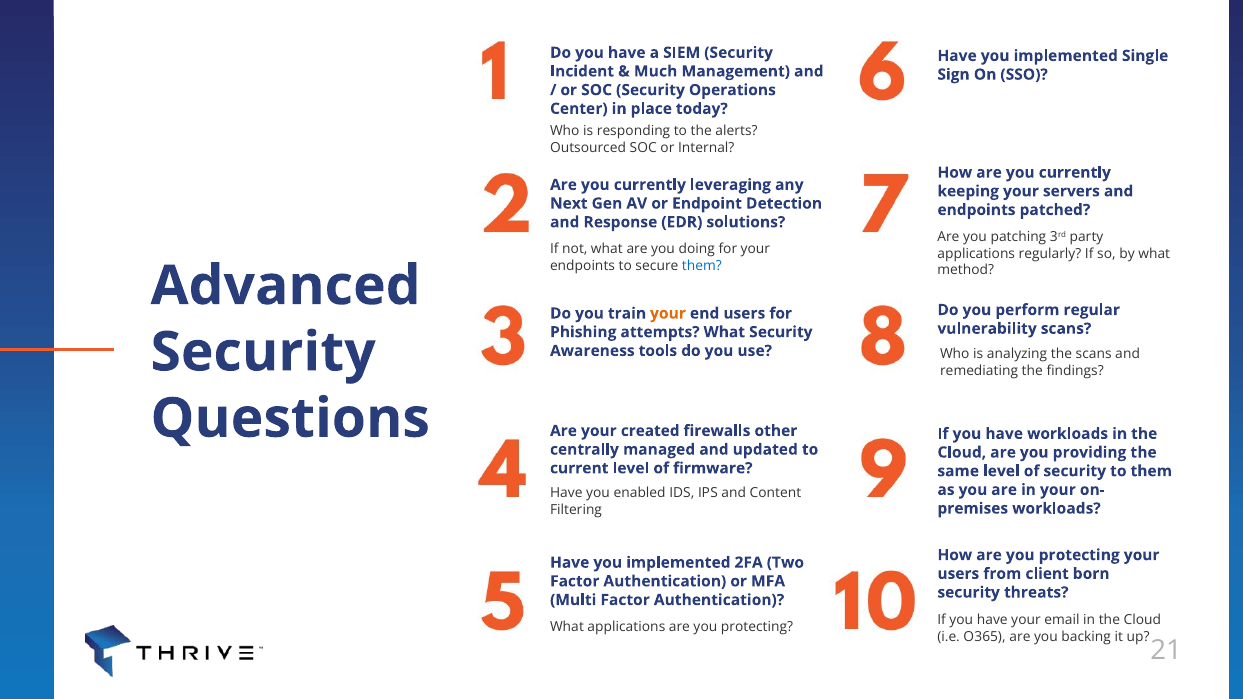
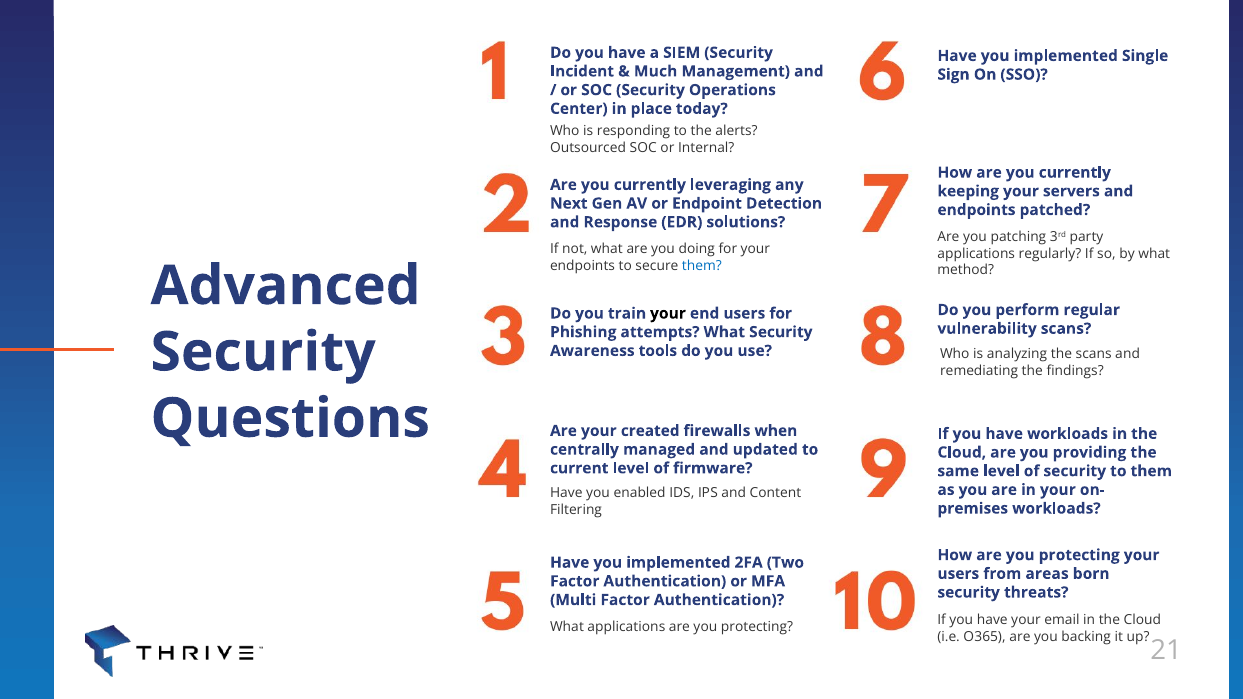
your at (668, 313) colour: orange -> black
other: other -> when
client: client -> areas
